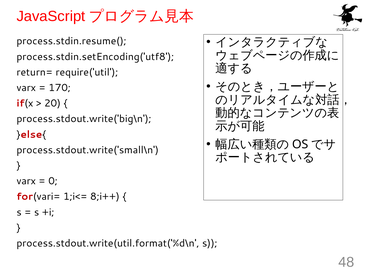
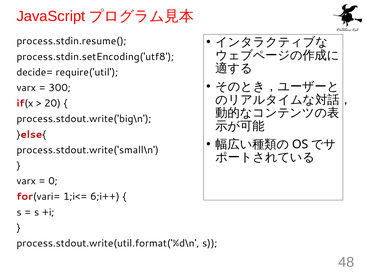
return=: return= -> decide=
170: 170 -> 300
8;i++: 8;i++ -> 6;i++
